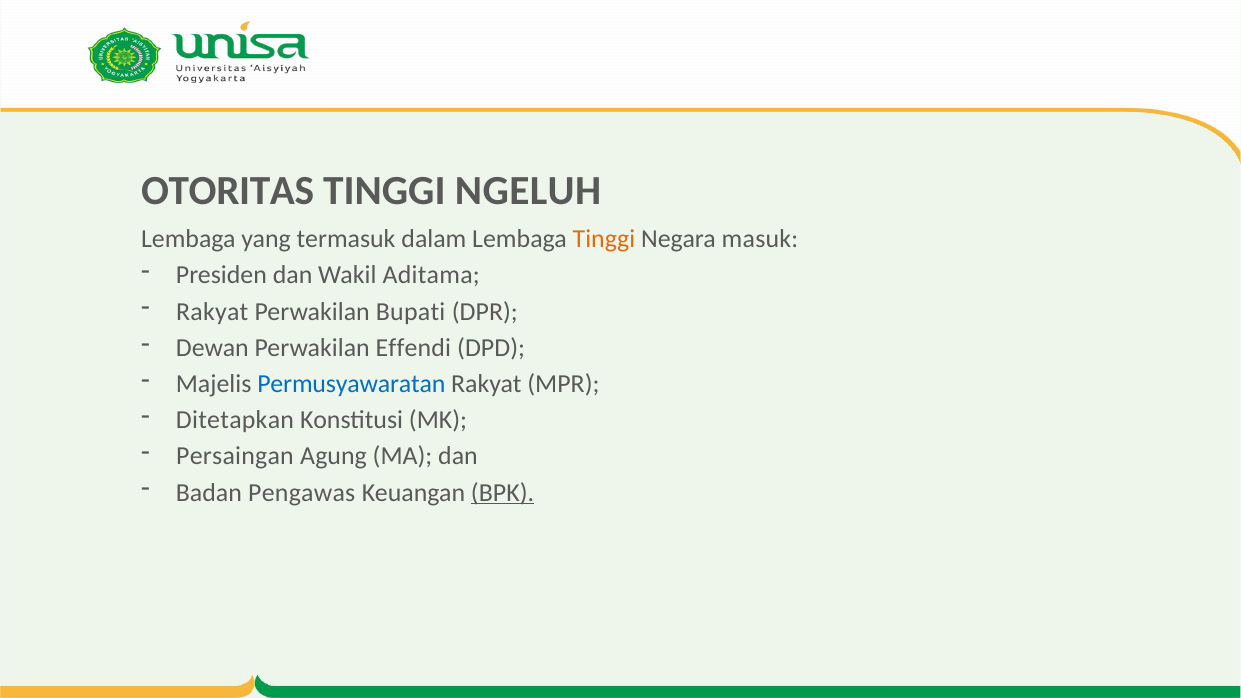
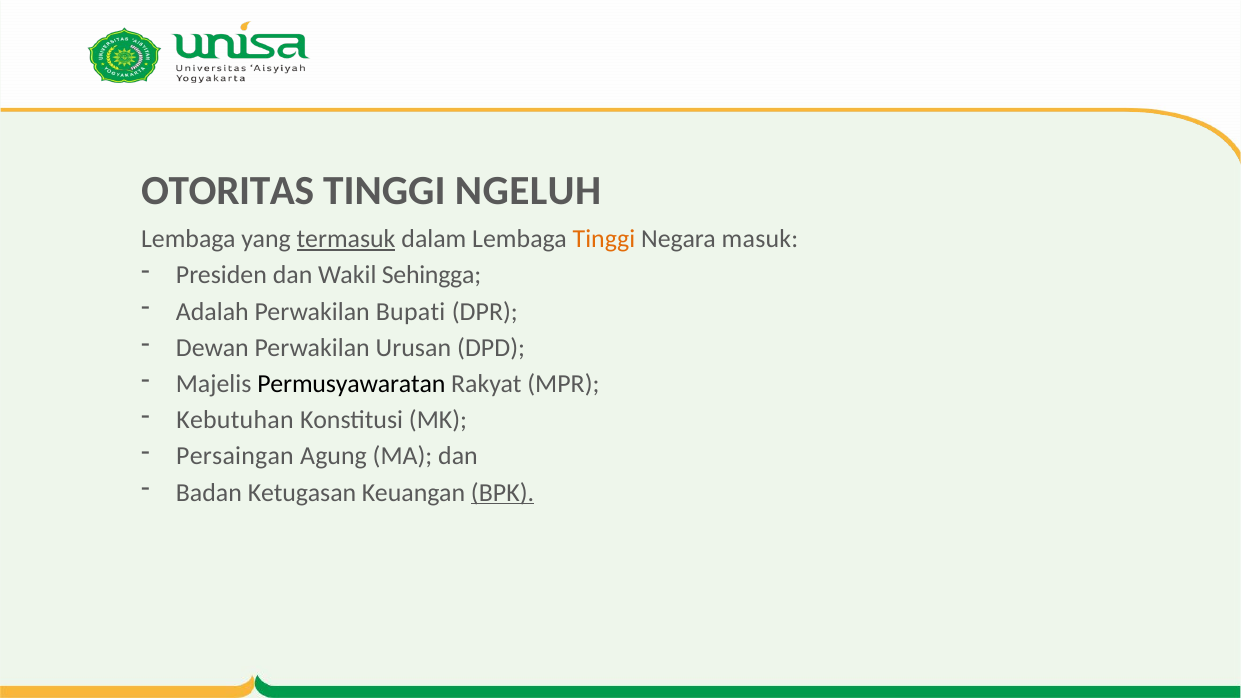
termasuk underline: none -> present
Aditama: Aditama -> Sehingga
Rakyat at (212, 312): Rakyat -> Adalah
Effendi: Effendi -> Urusan
Permusyawaratan colour: blue -> black
Ditetapkan: Ditetapkan -> Kebutuhan
Pengawas: Pengawas -> Ketugasan
